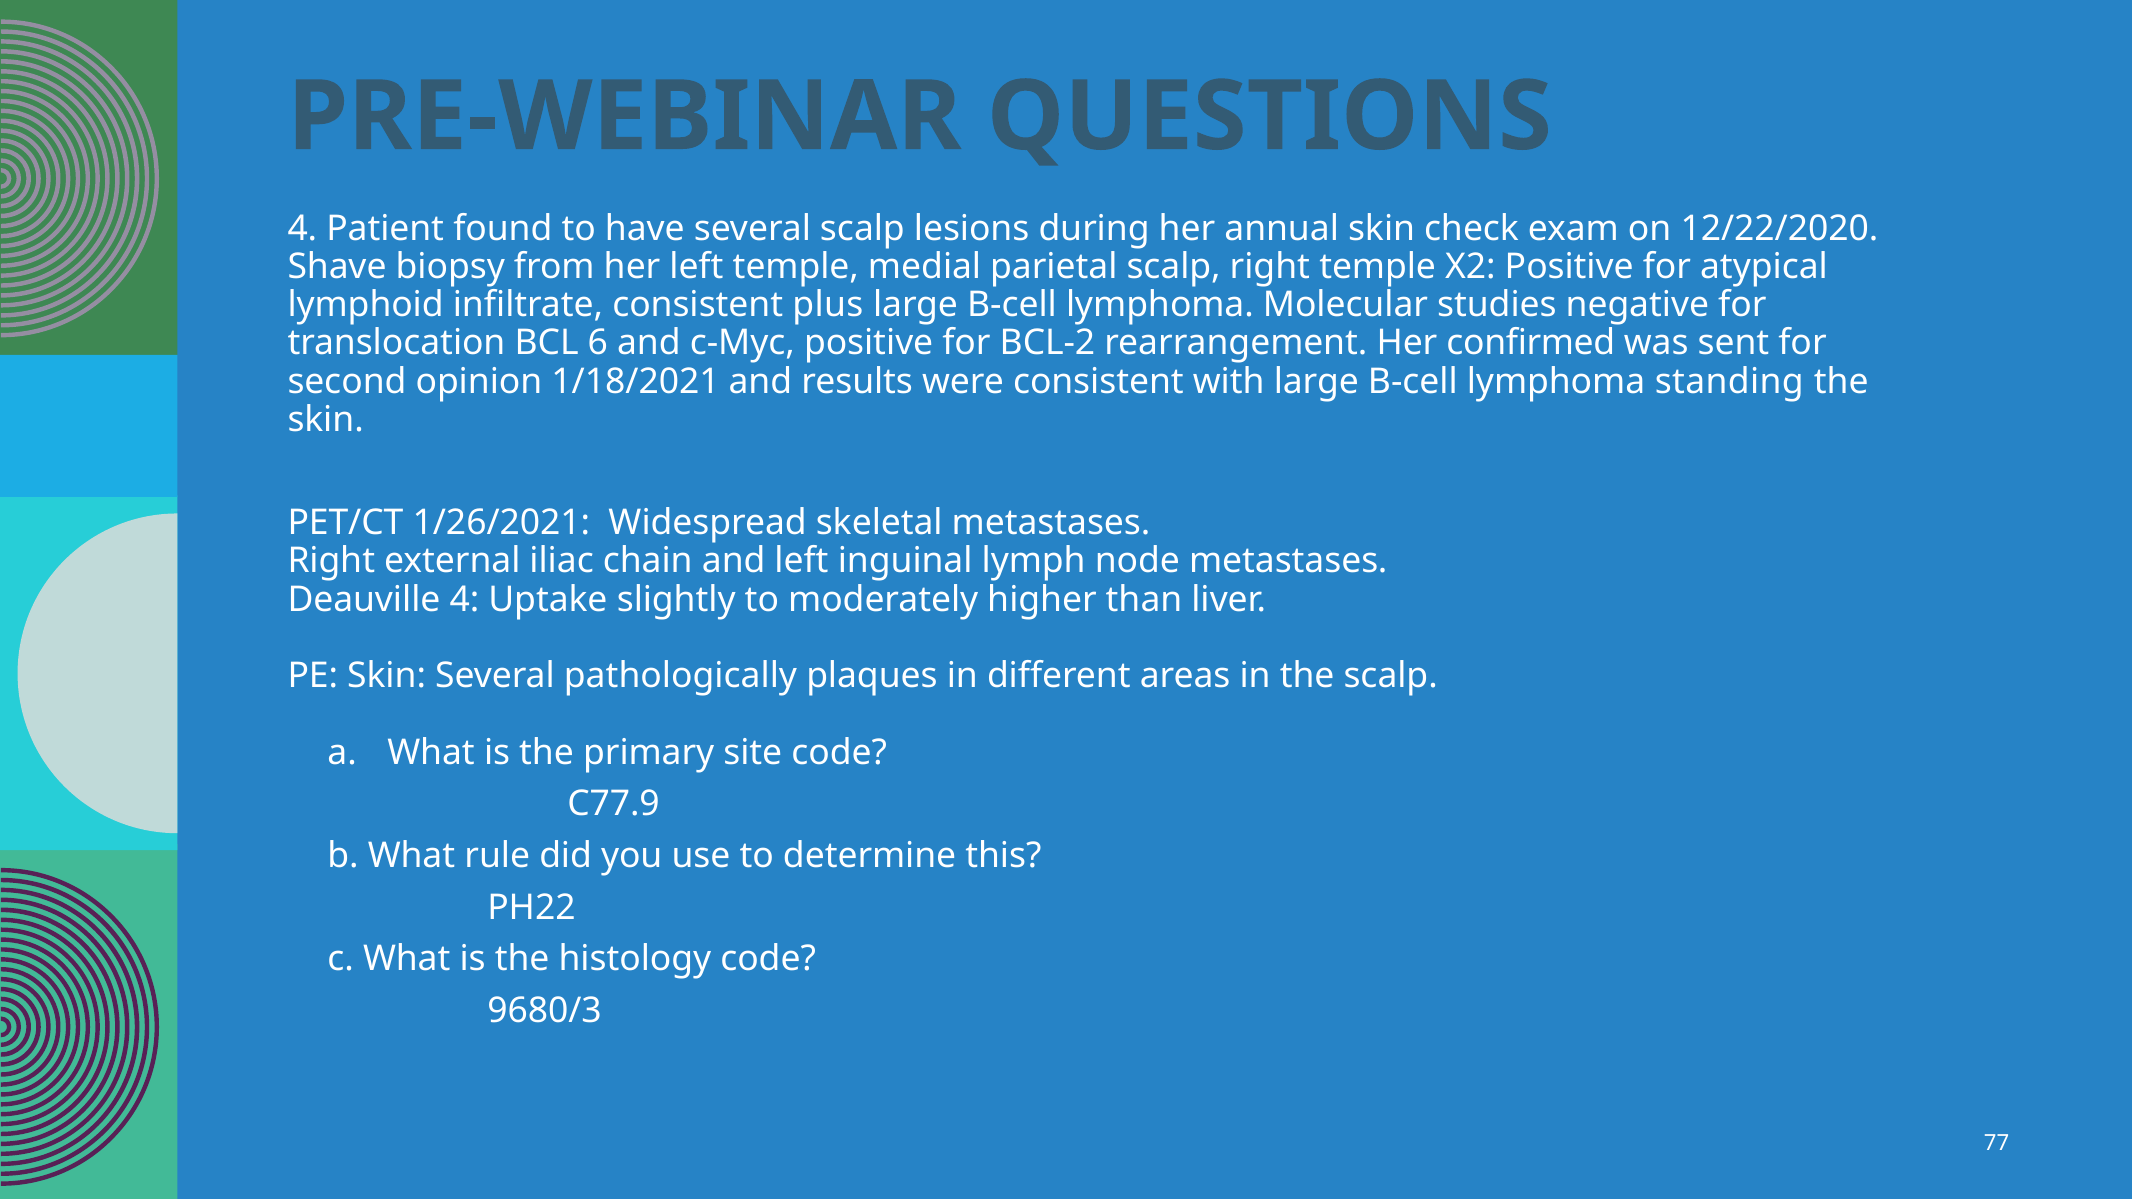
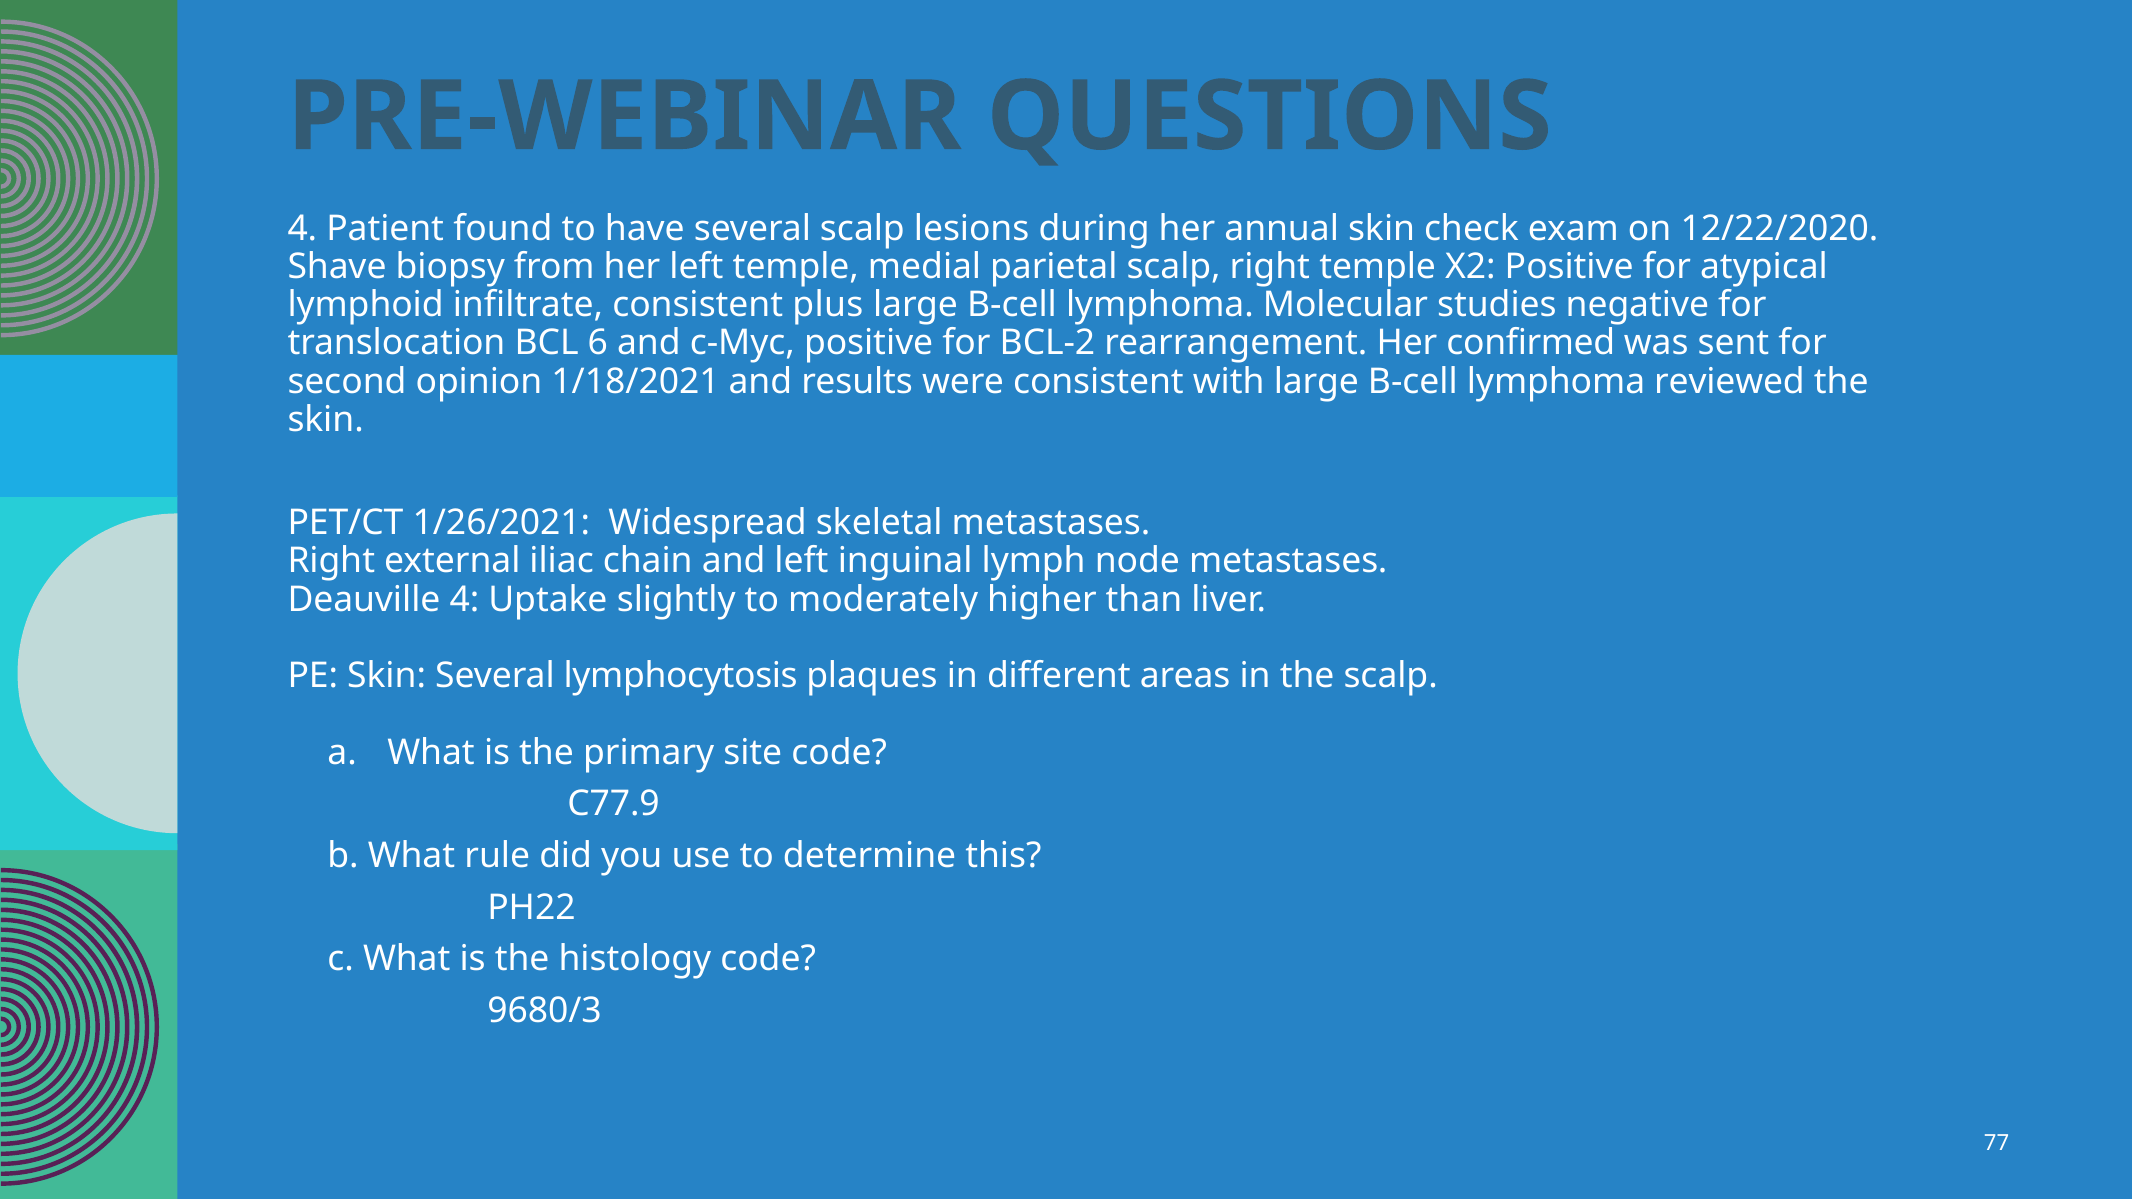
standing: standing -> reviewed
pathologically: pathologically -> lymphocytosis
